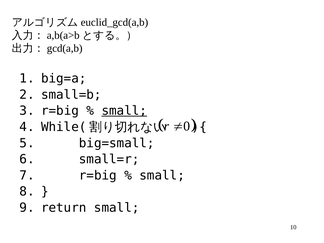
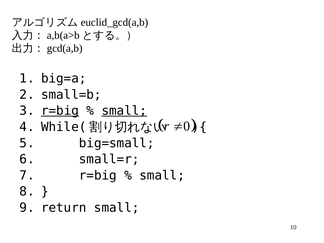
r=big at (60, 111) underline: none -> present
